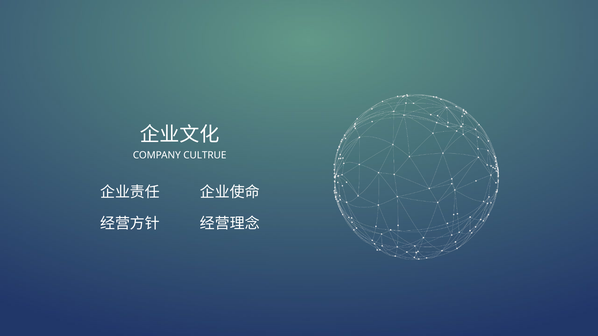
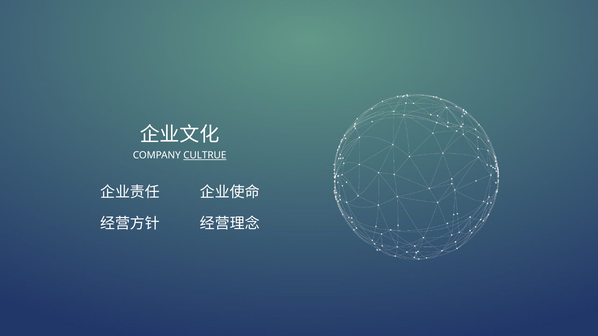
CULTRUE underline: none -> present
